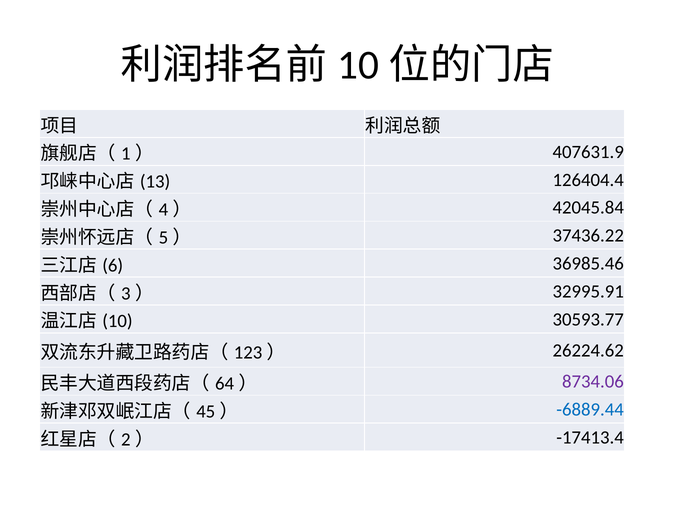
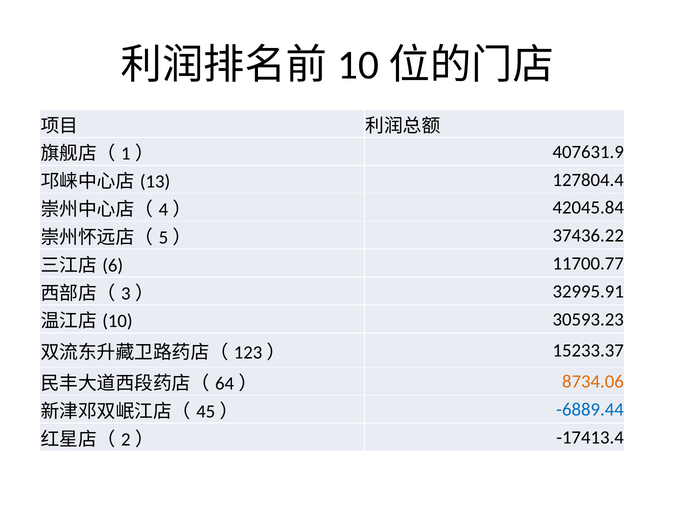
126404.4: 126404.4 -> 127804.4
36985.46: 36985.46 -> 11700.77
30593.77: 30593.77 -> 30593.23
26224.62: 26224.62 -> 15233.37
8734.06 colour: purple -> orange
